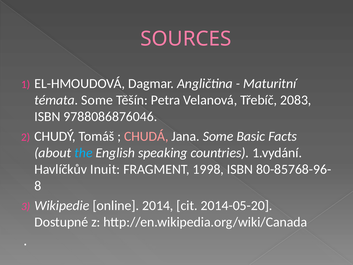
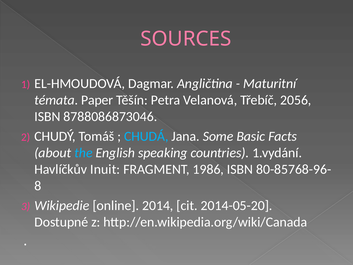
témata Some: Some -> Paper
2083: 2083 -> 2056
9788086876046: 9788086876046 -> 8788086873046
CHUDÁ colour: pink -> light blue
1998: 1998 -> 1986
